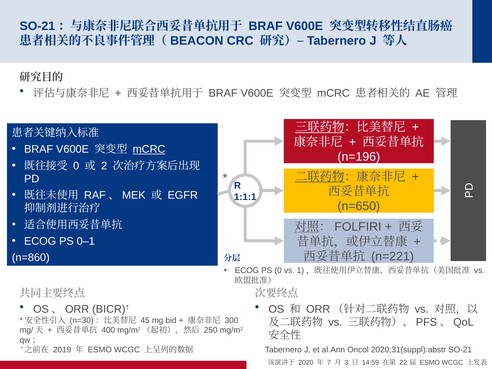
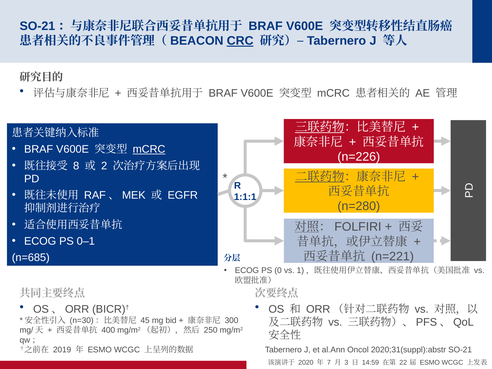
CRC underline: none -> present
n=196: n=196 -> n=226
0 at (76, 166): 0 -> 8
n=650: n=650 -> n=280
n=860: n=860 -> n=685
